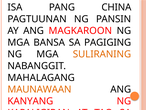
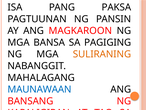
CHINA: CHINA -> PAKSA
MAUNAWAAN colour: orange -> blue
KANYANG: KANYANG -> BANSANG
